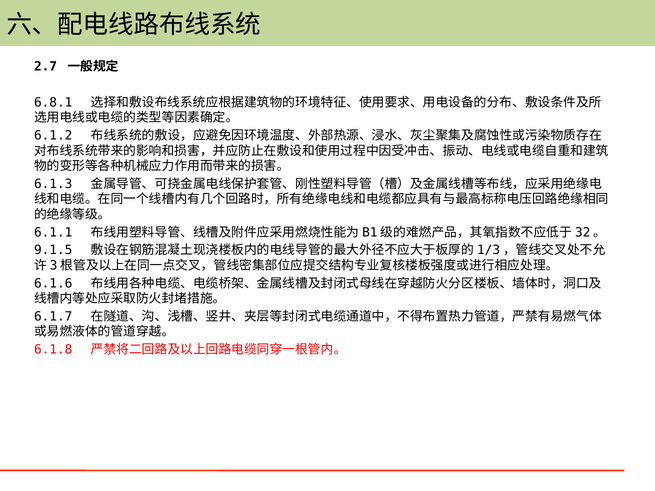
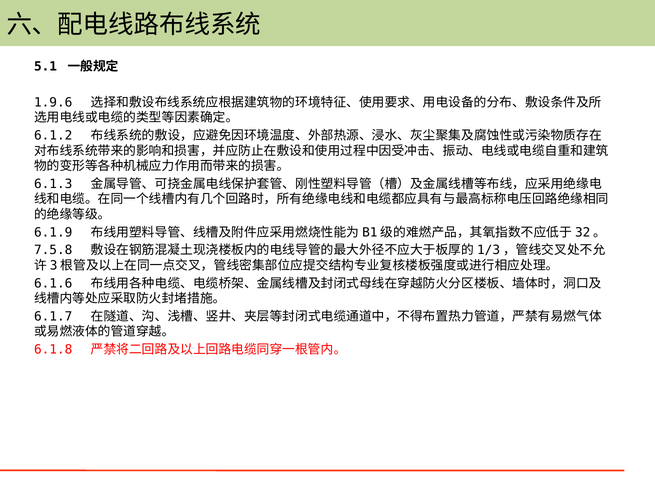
2.7: 2.7 -> 5.1
6.8.1: 6.8.1 -> 1.9.6
6.1.1: 6.1.1 -> 6.1.9
9.1.5: 9.1.5 -> 7.5.8
